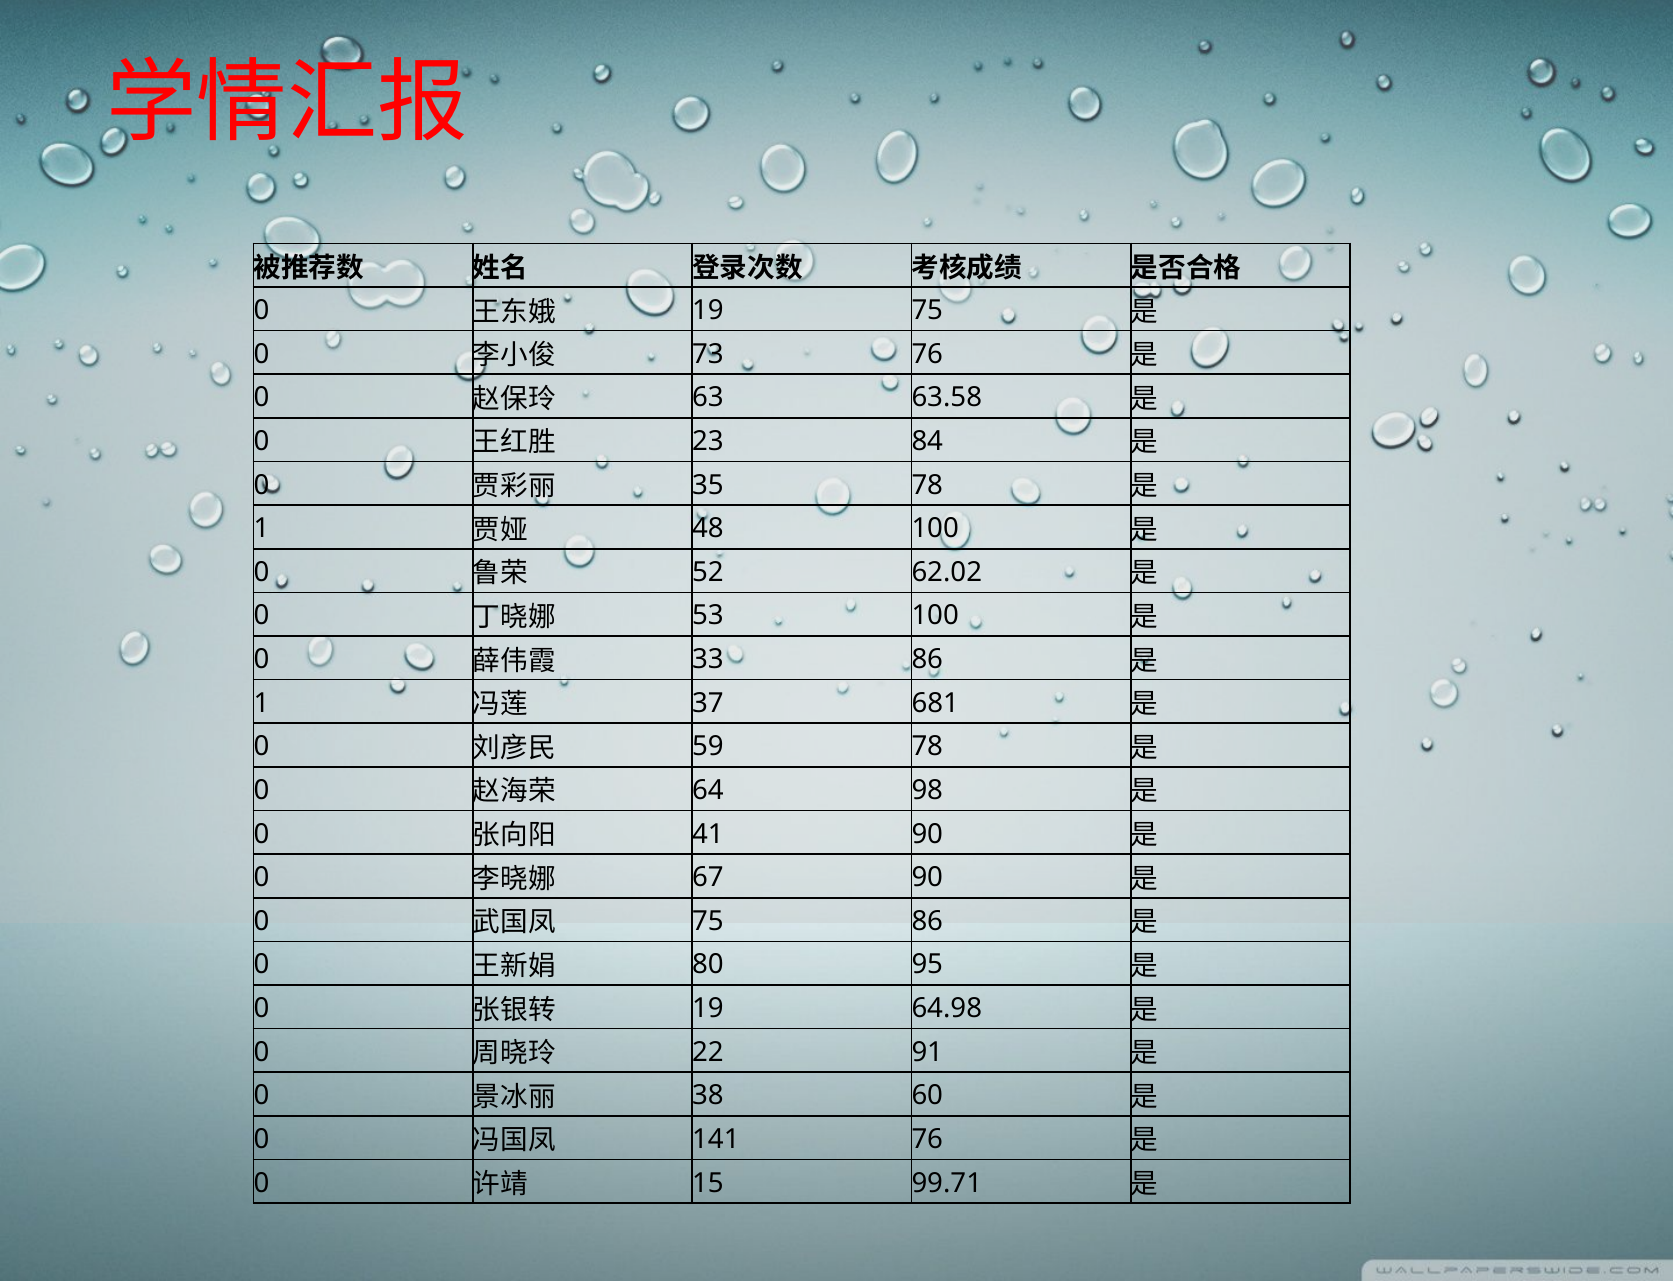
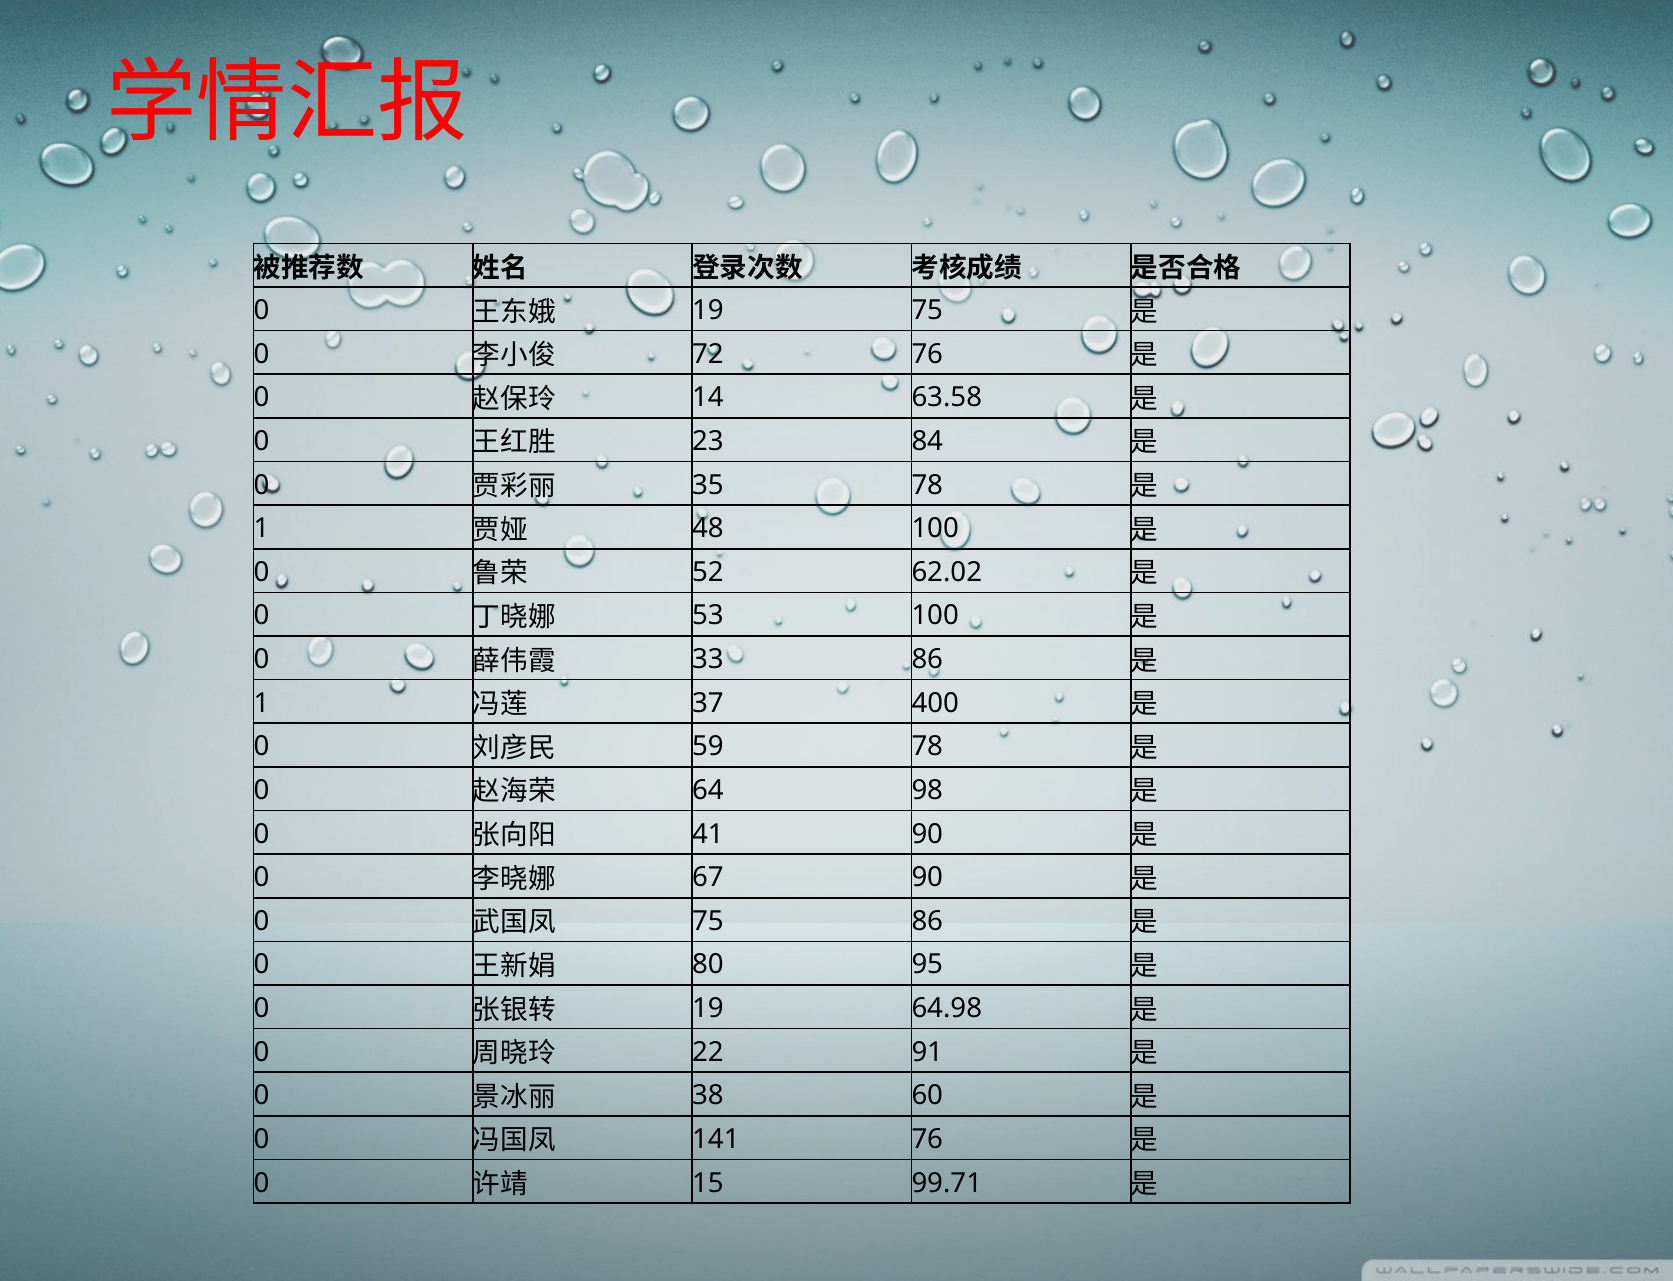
73: 73 -> 72
63: 63 -> 14
681: 681 -> 400
